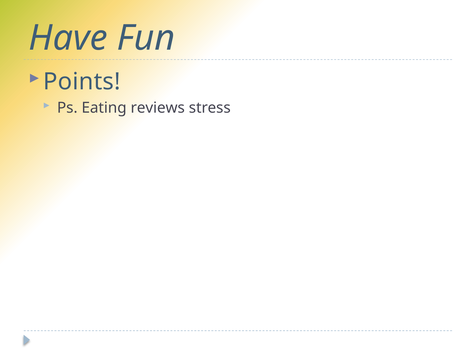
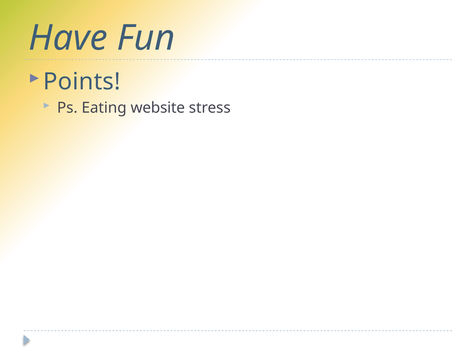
reviews: reviews -> website
